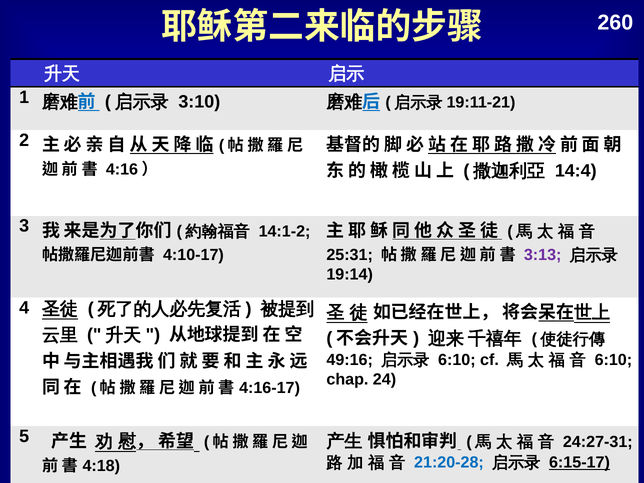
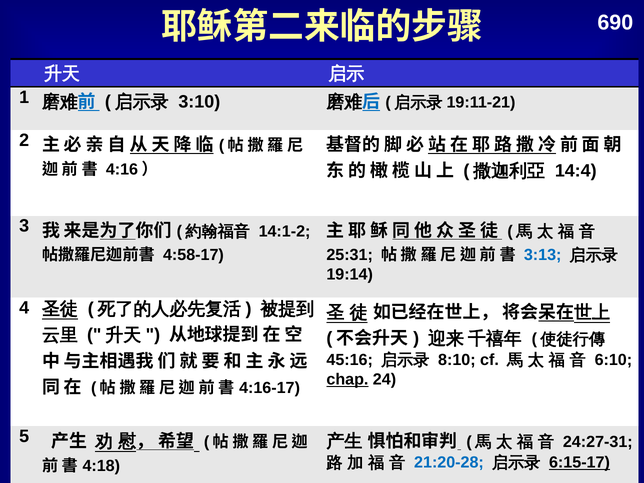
260: 260 -> 690
3:13 colour: purple -> blue
4:10-17: 4:10-17 -> 4:58-17
49:16: 49:16 -> 45:16
6:10 at (457, 360): 6:10 -> 8:10
chap underline: none -> present
